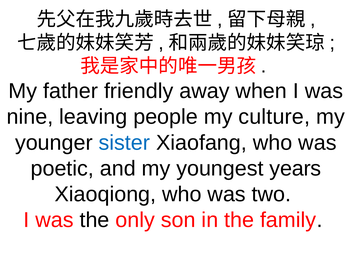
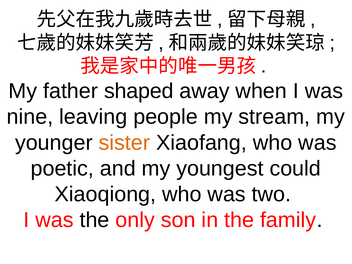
friendly: friendly -> shaped
culture: culture -> stream
sister colour: blue -> orange
years: years -> could
